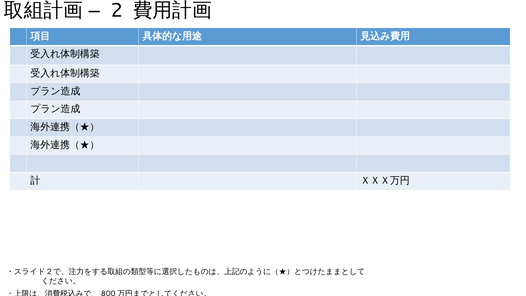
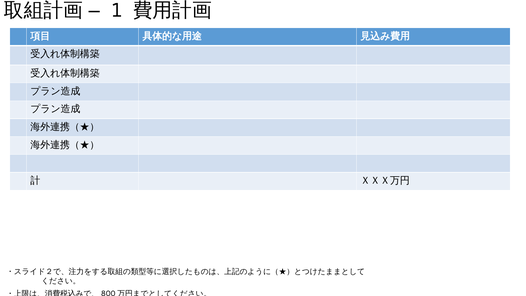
2: 2 -> 1
